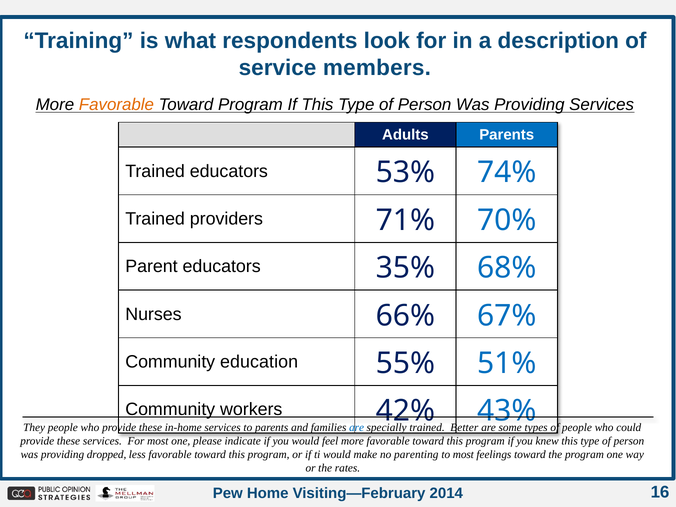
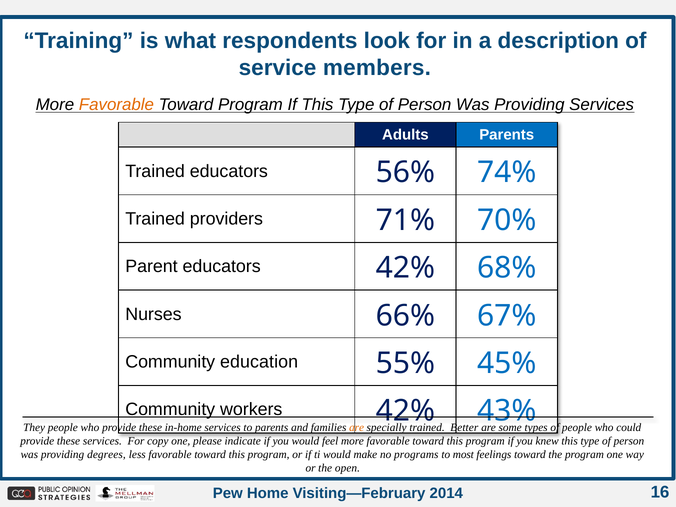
53%: 53% -> 56%
educators 35%: 35% -> 42%
51%: 51% -> 45%
are at (357, 428) colour: blue -> orange
For most: most -> copy
dropped: dropped -> degrees
parenting: parenting -> programs
rates: rates -> open
